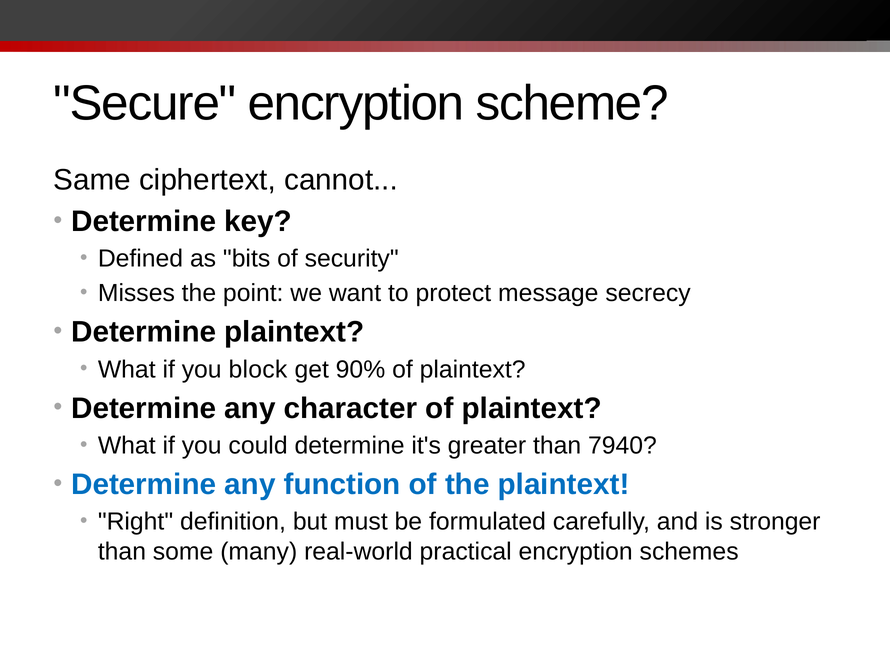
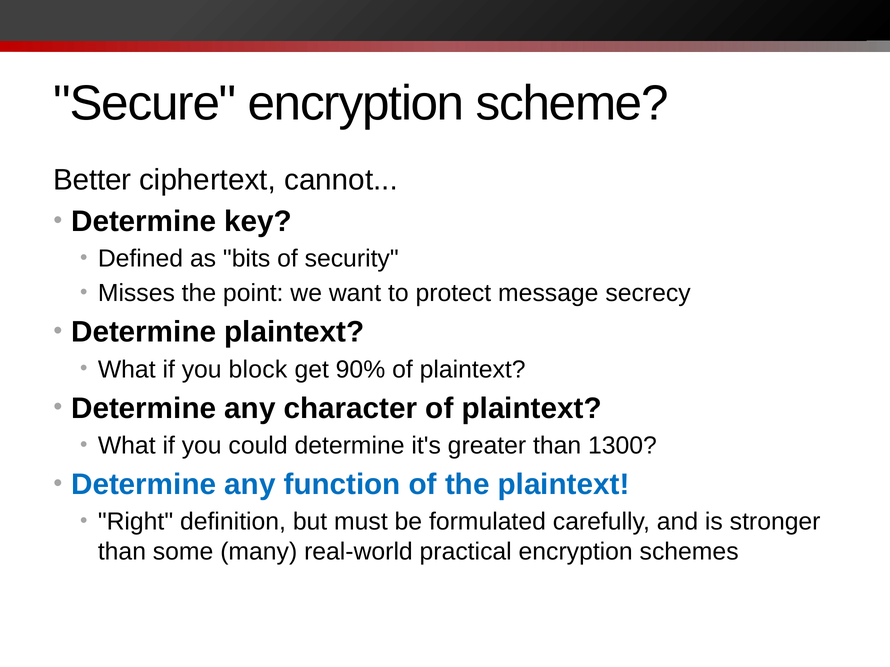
Same: Same -> Better
7940: 7940 -> 1300
